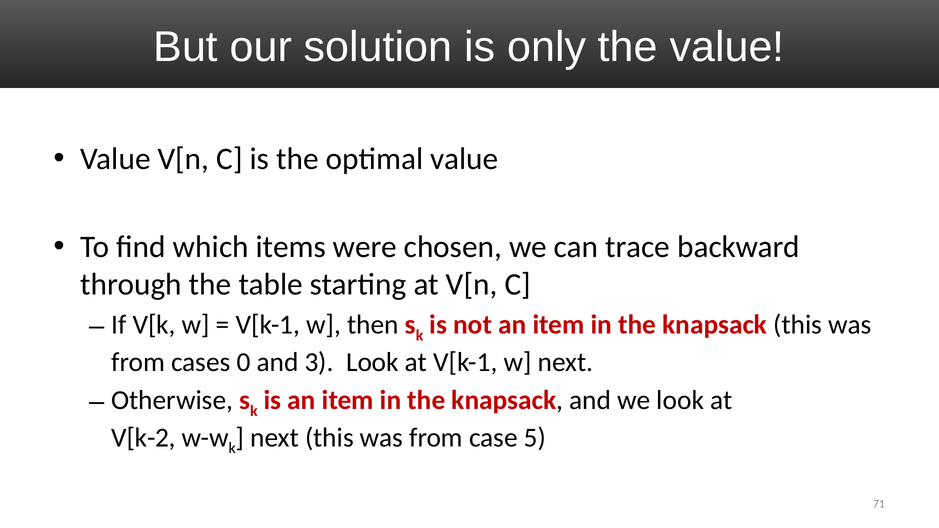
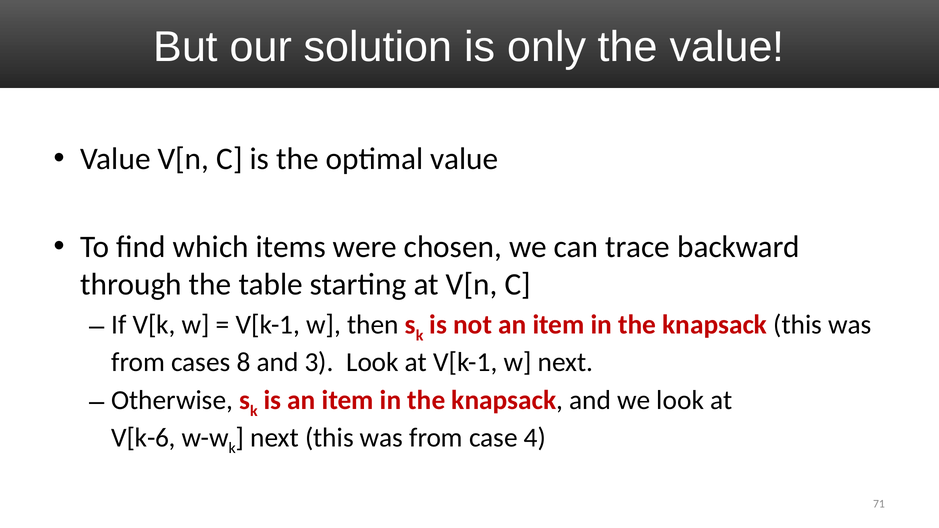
0: 0 -> 8
V[k-2: V[k-2 -> V[k-6
5: 5 -> 4
